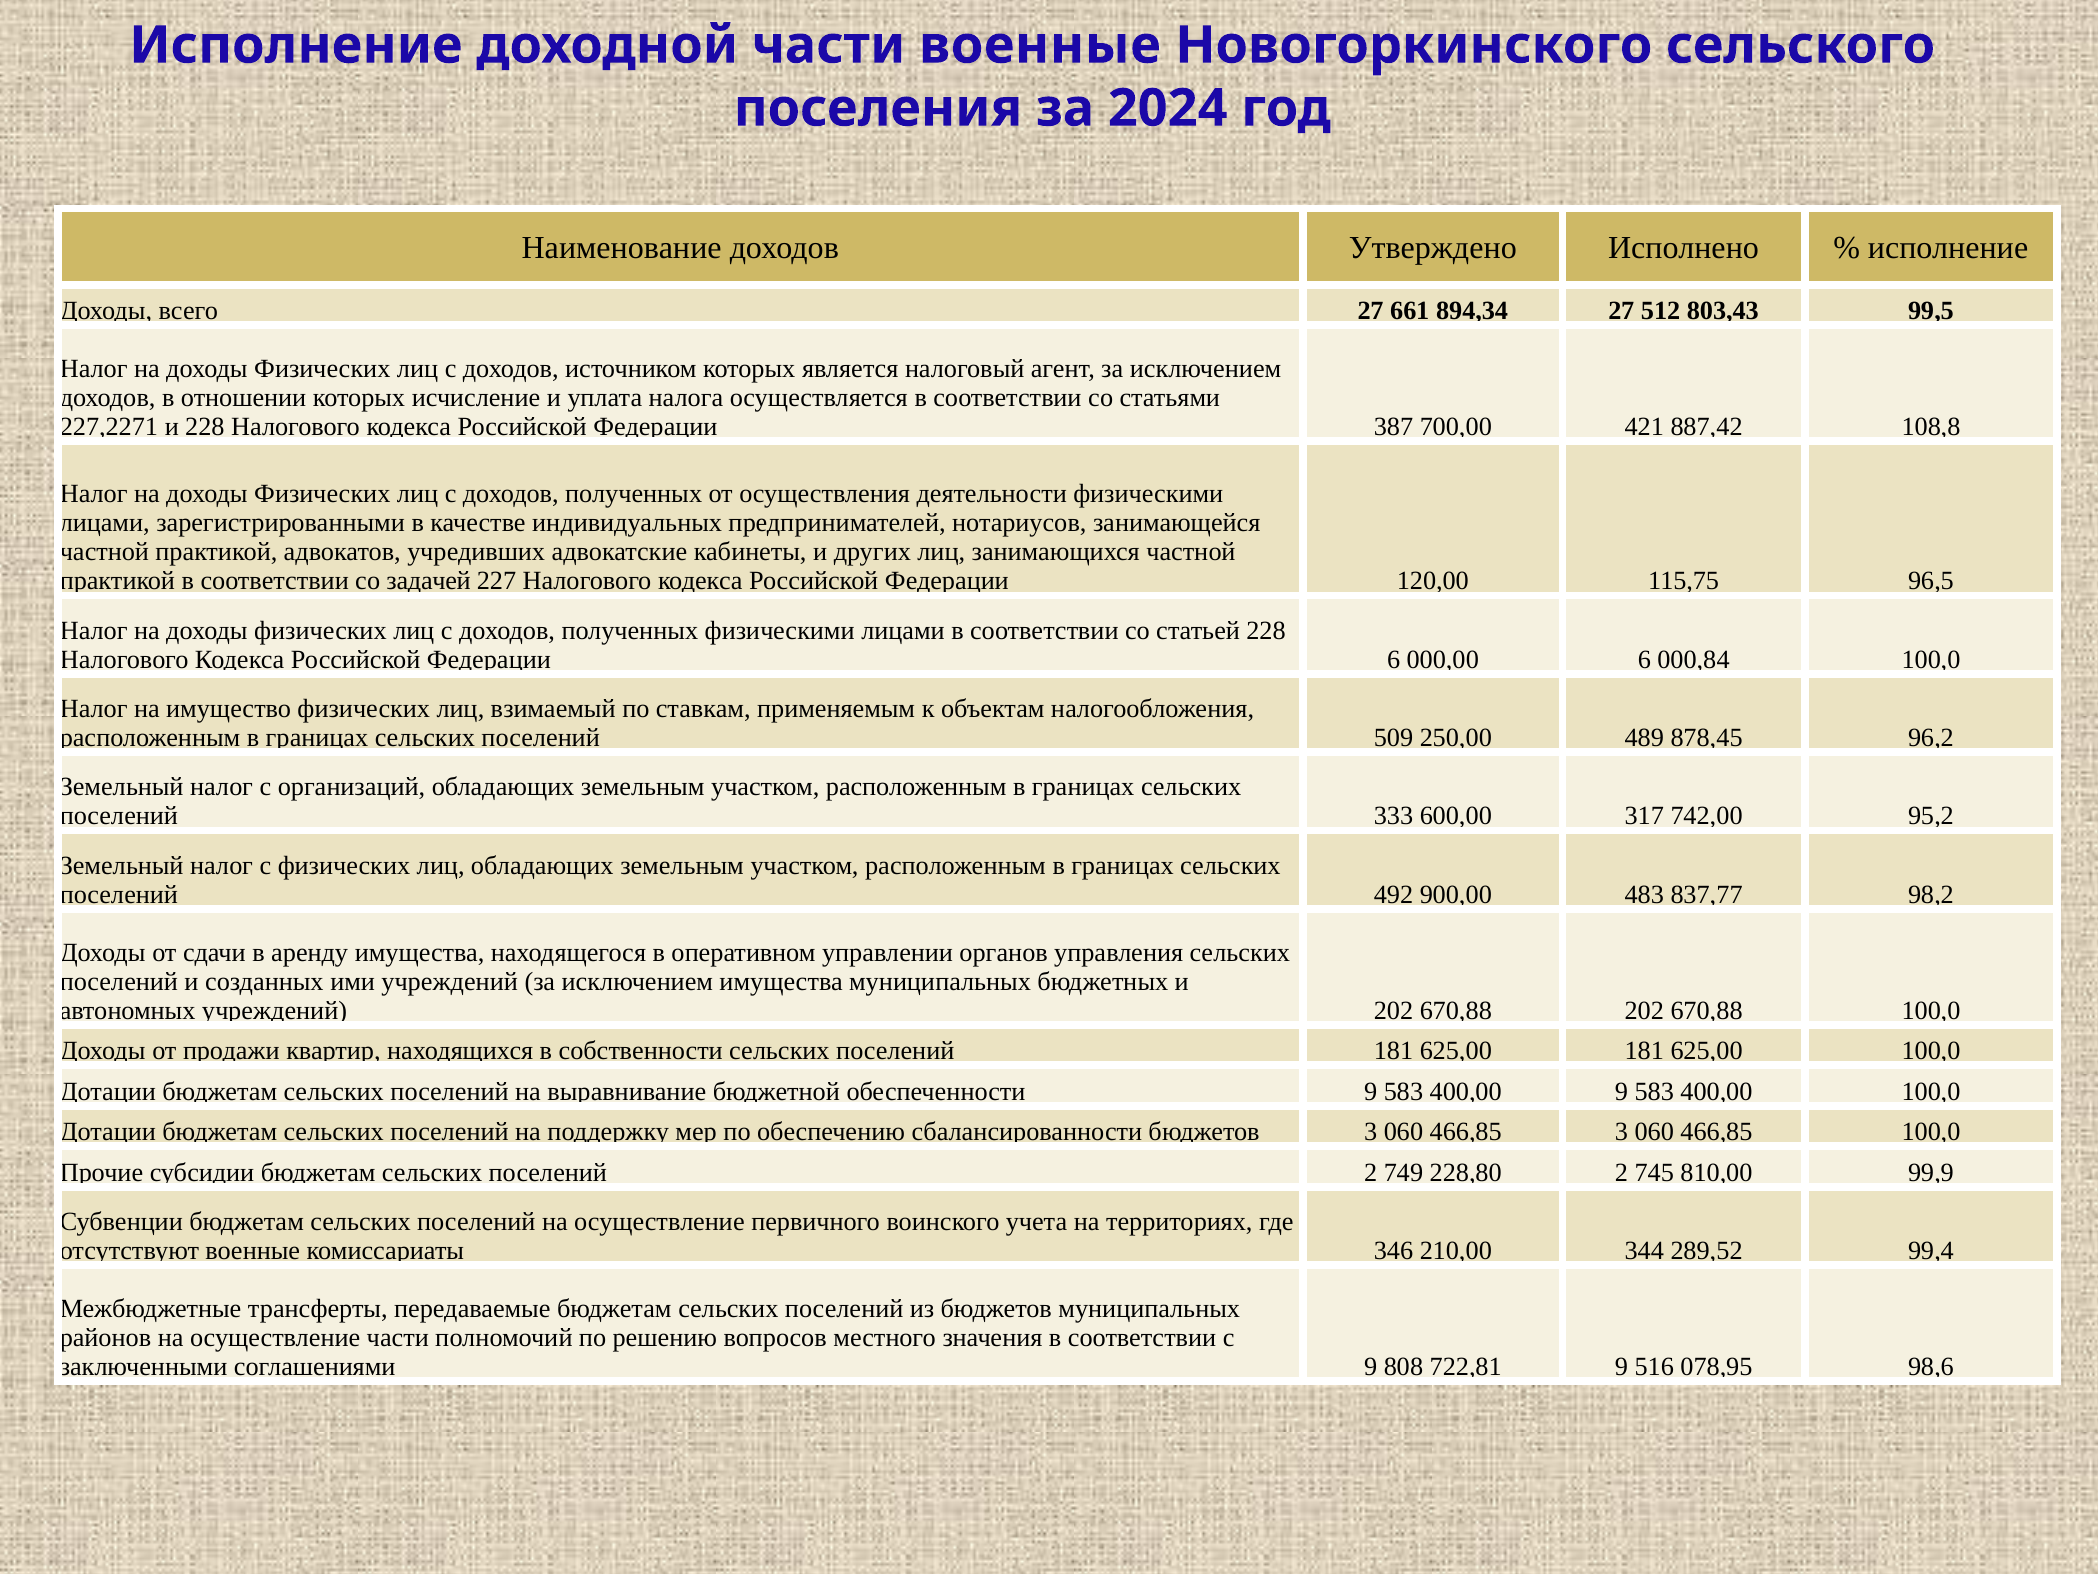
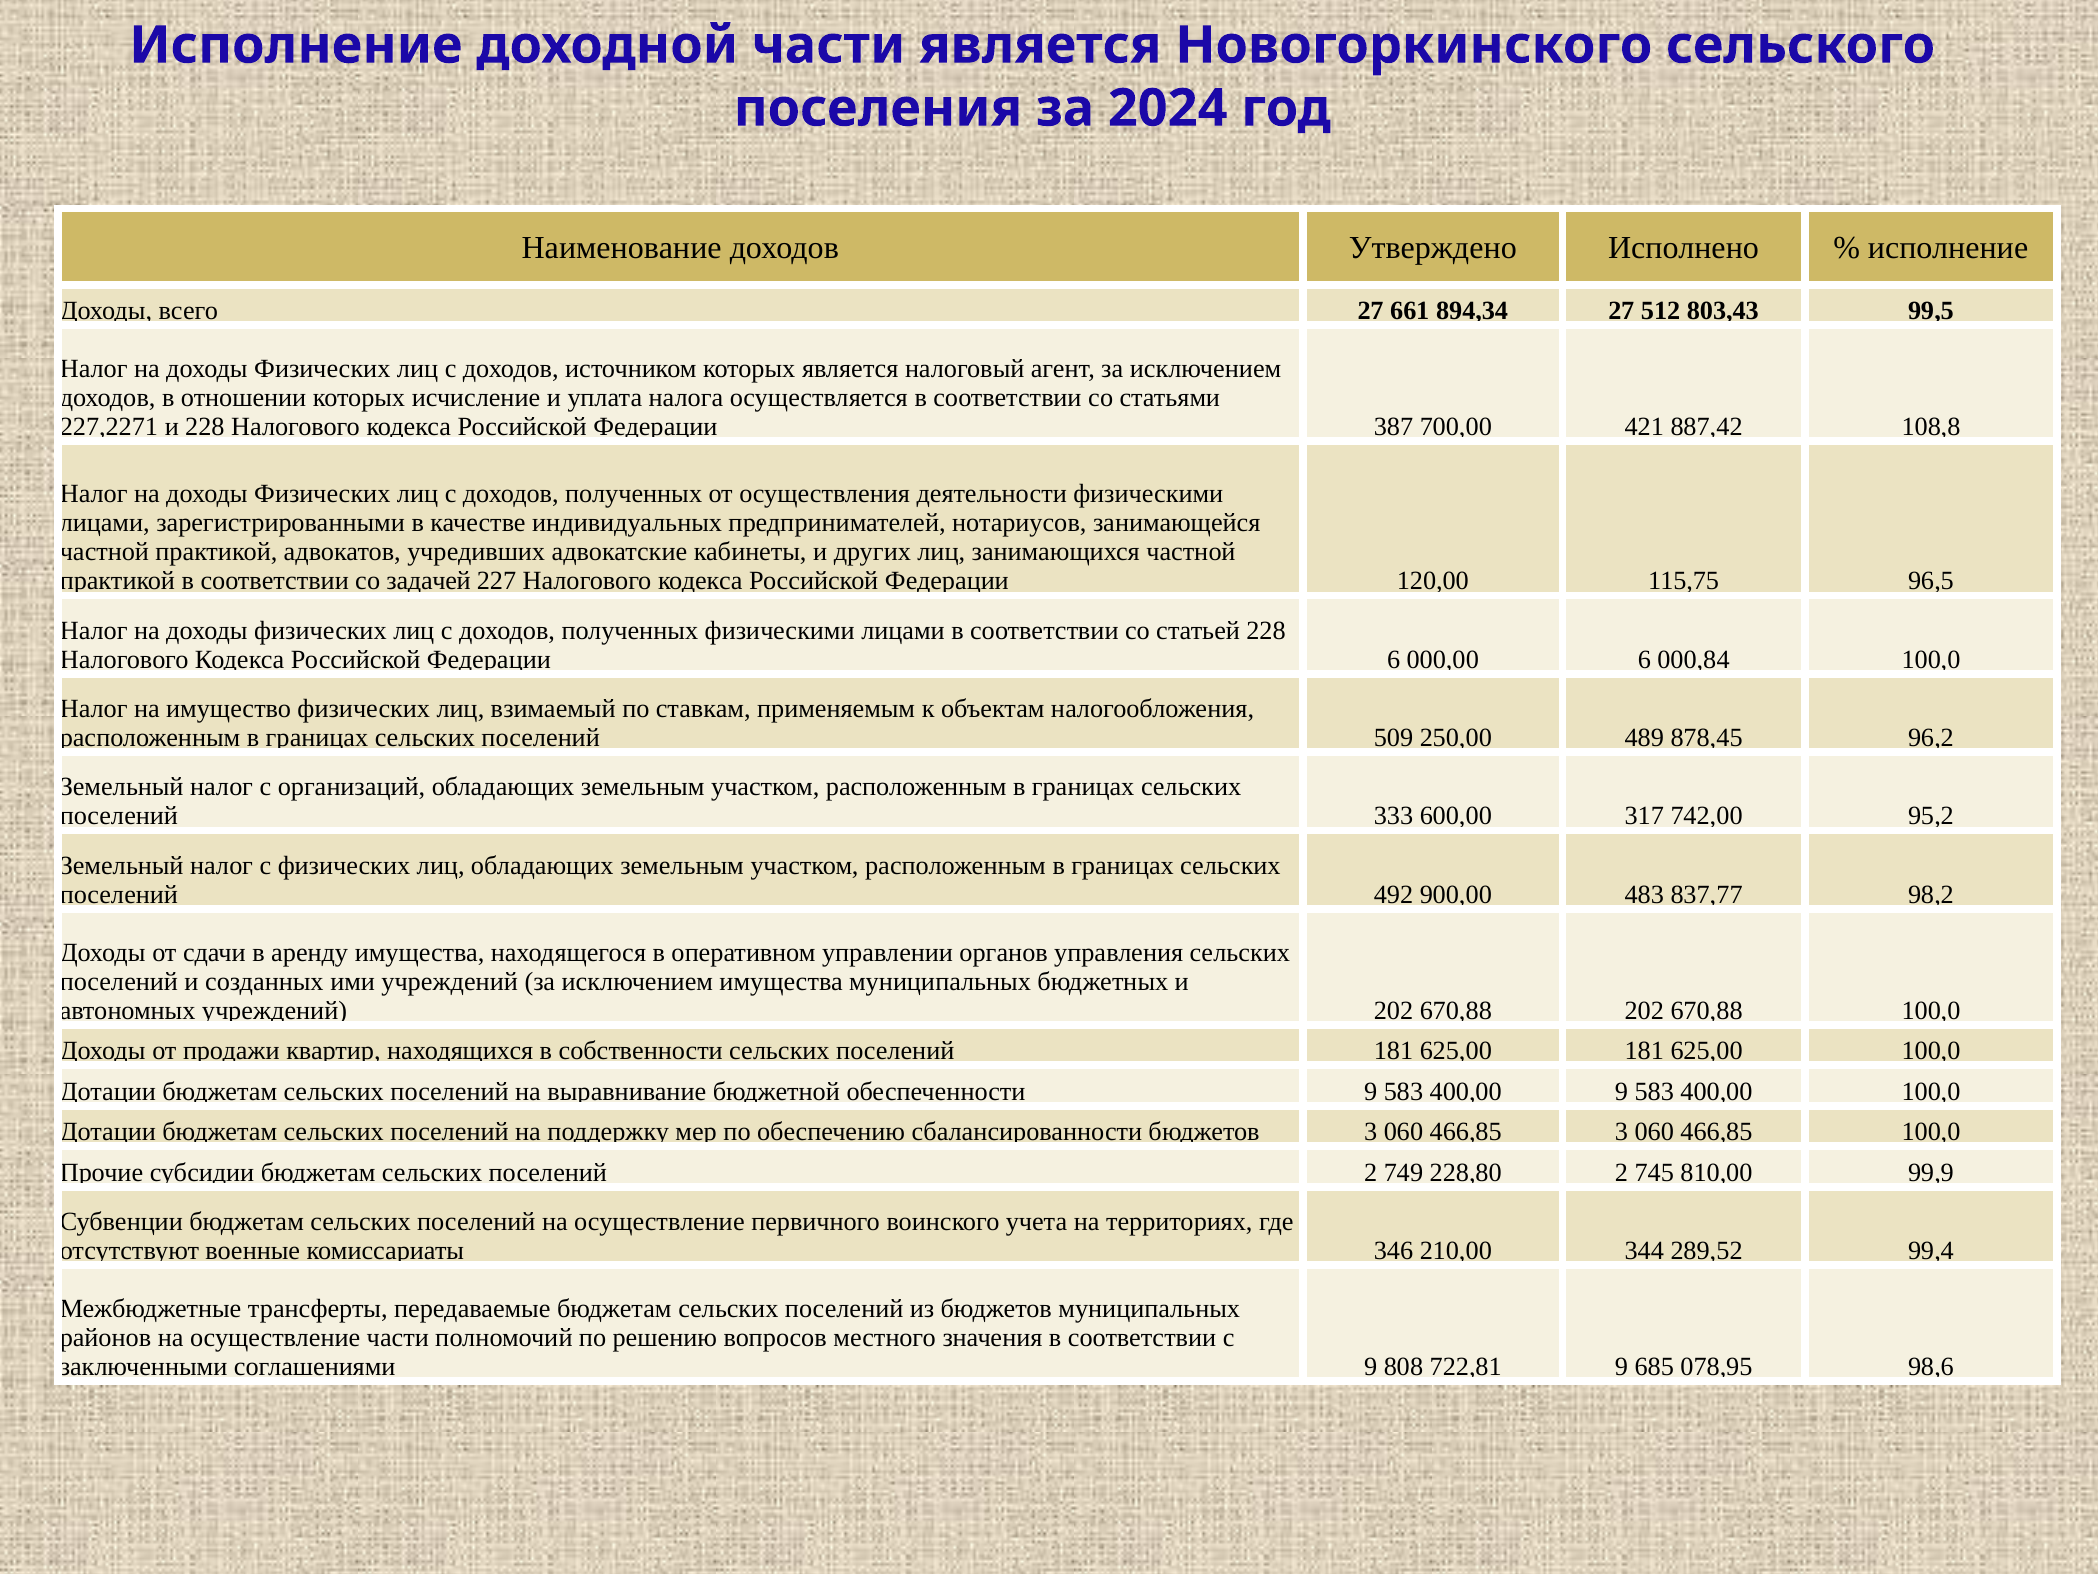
части военные: военные -> является
516: 516 -> 685
